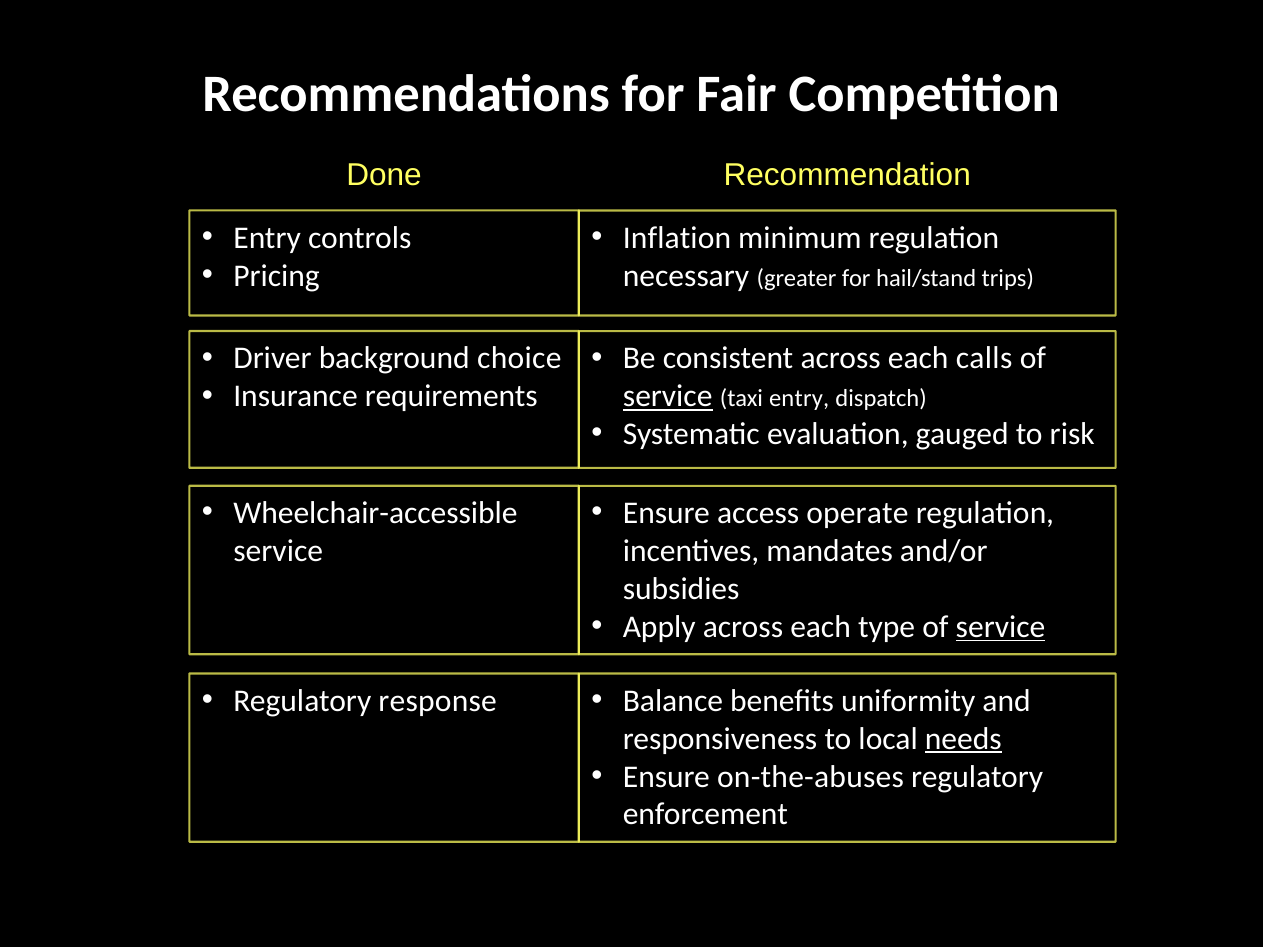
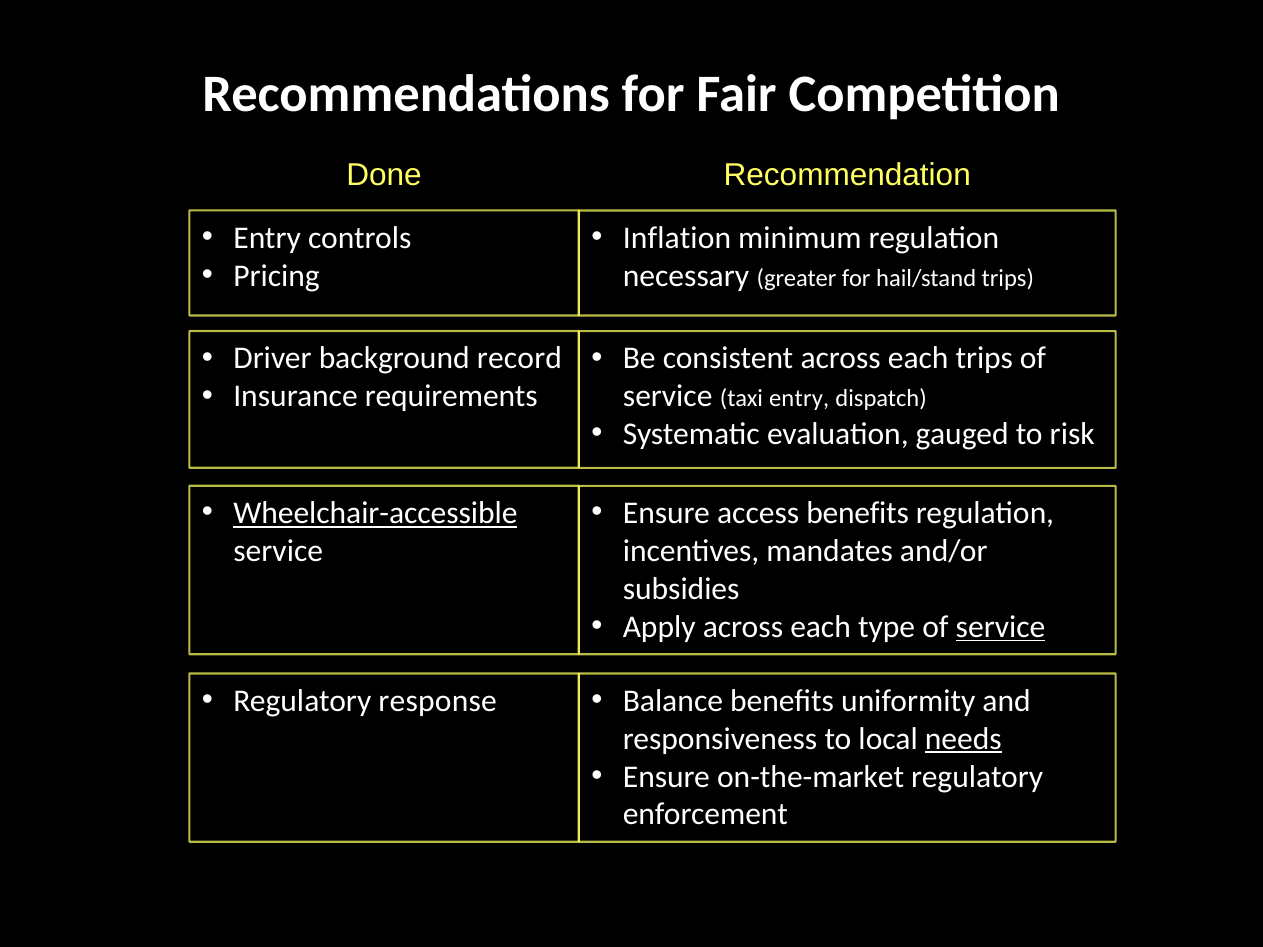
choice: choice -> record
each calls: calls -> trips
service at (668, 396) underline: present -> none
Wheelchair-accessible underline: none -> present
access operate: operate -> benefits
on-the-abuses: on-the-abuses -> on-the-market
